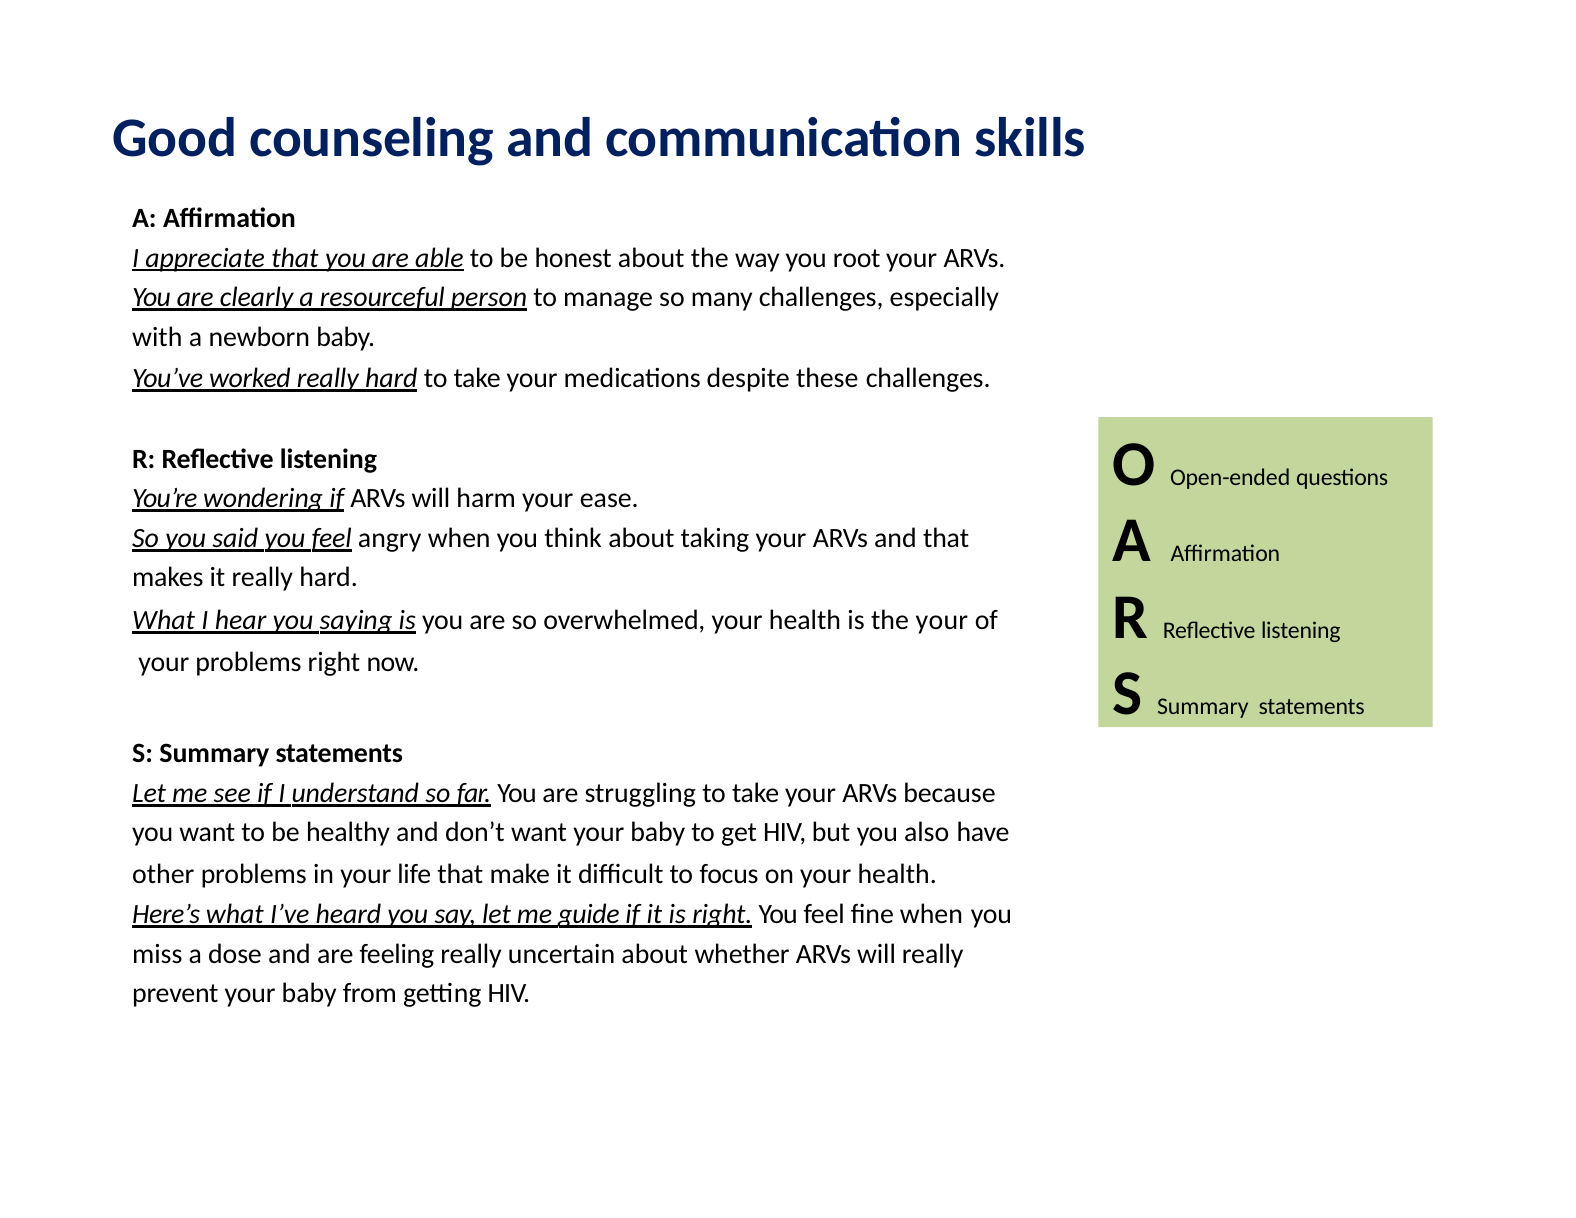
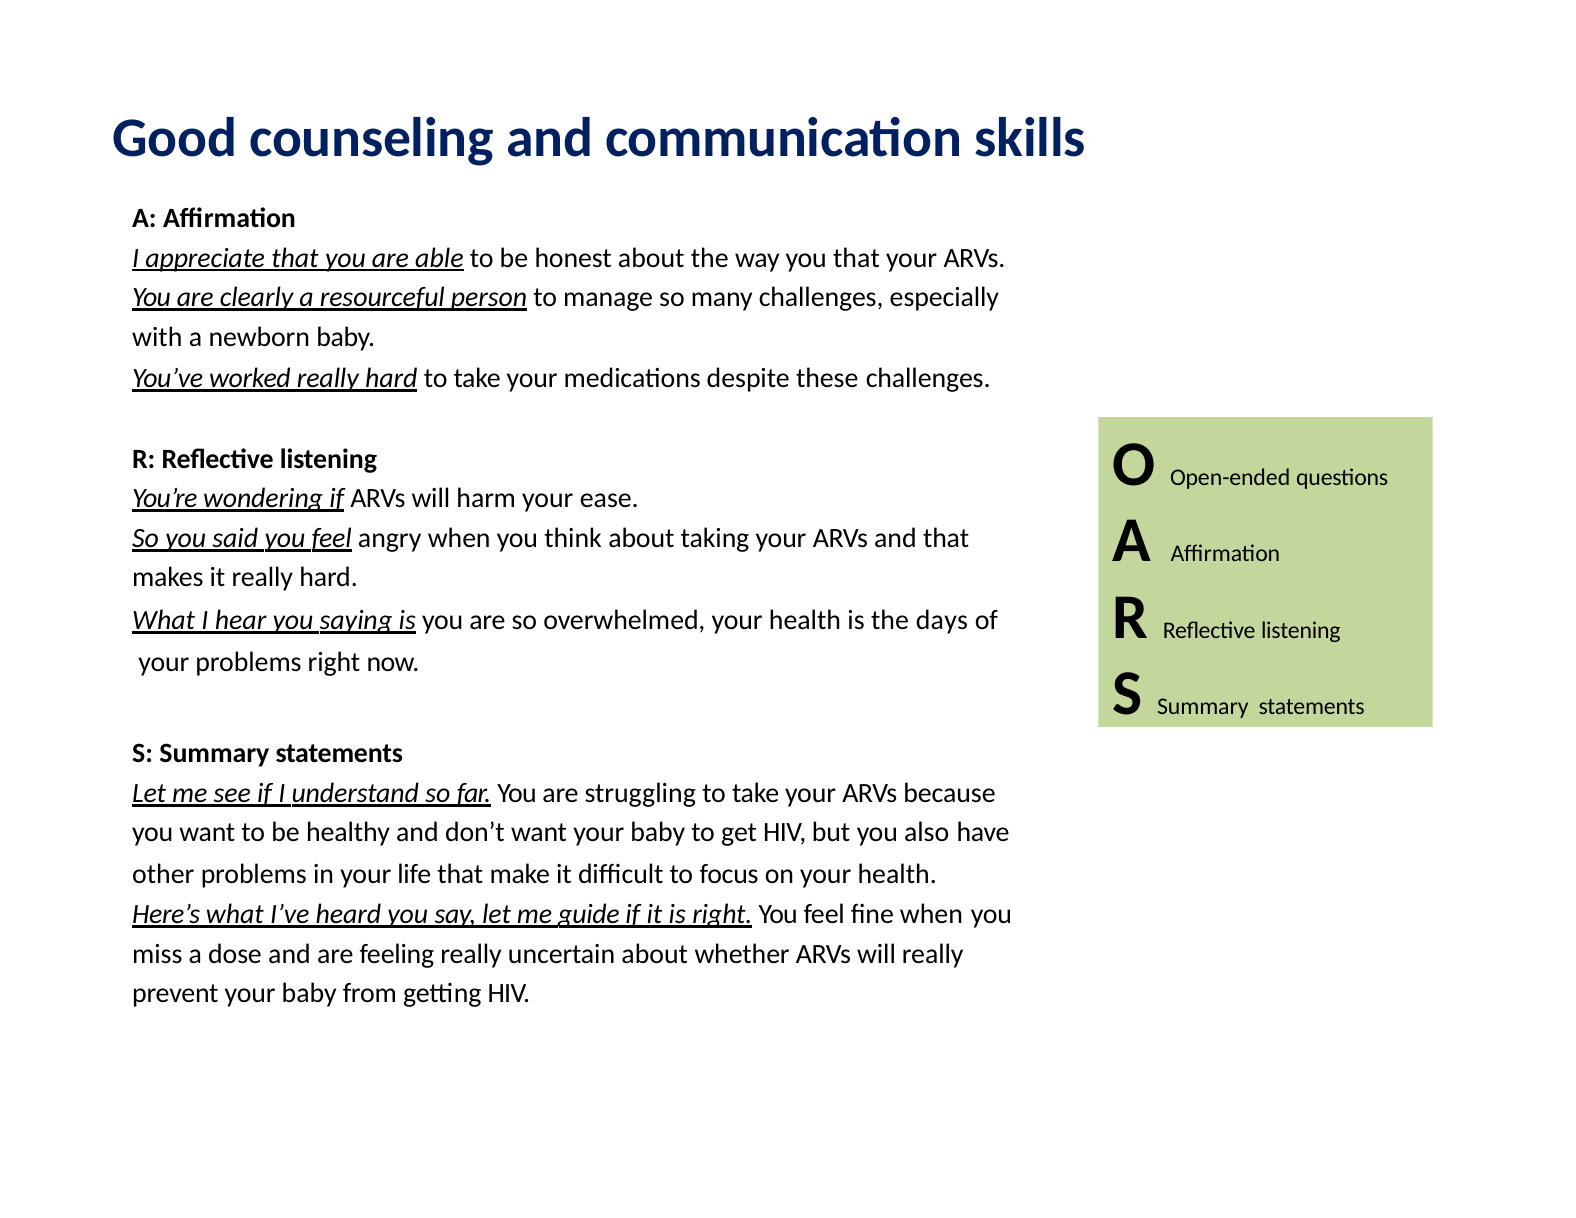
you root: root -> that
the your: your -> days
